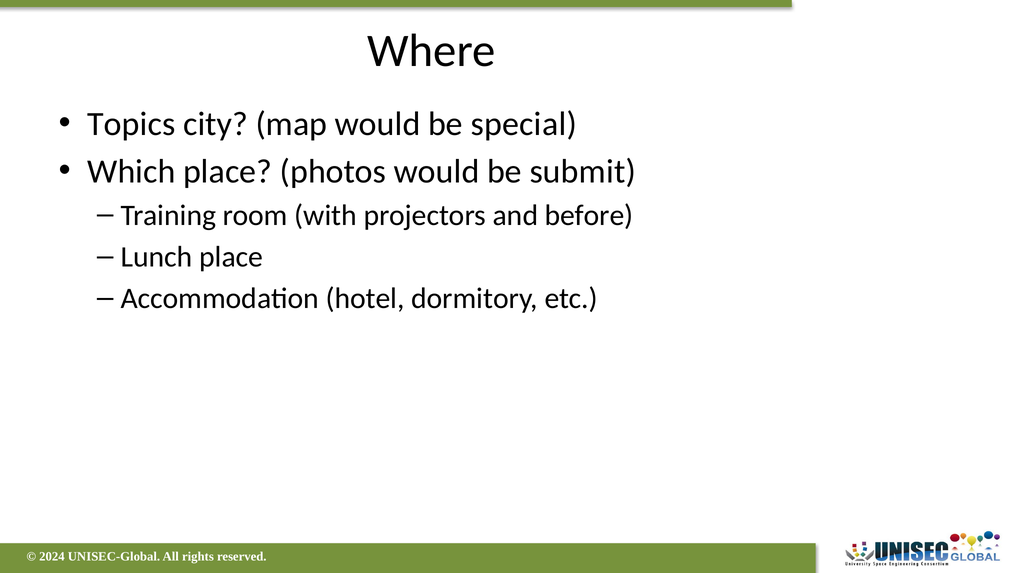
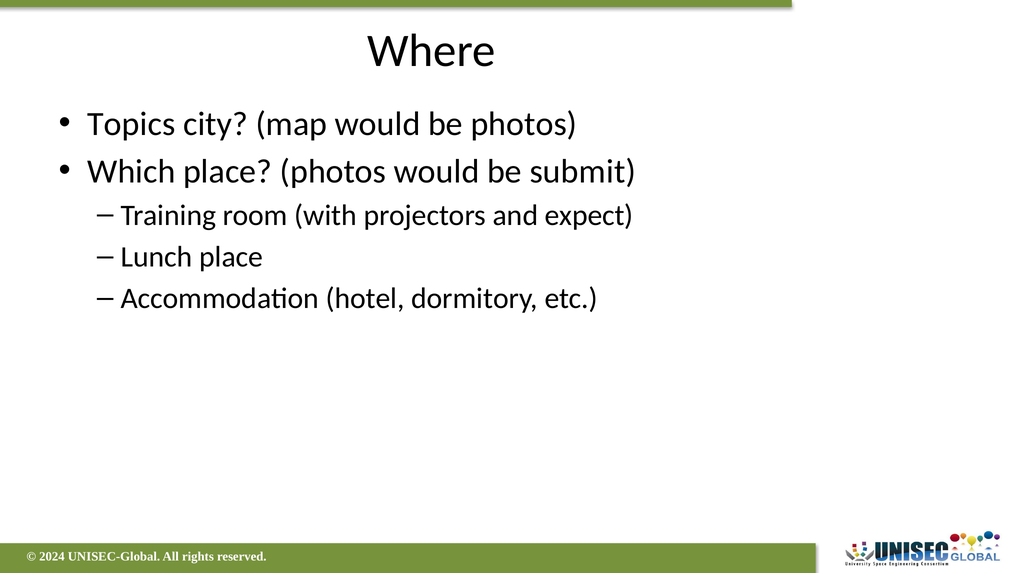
be special: special -> photos
before: before -> expect
